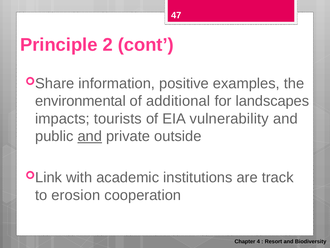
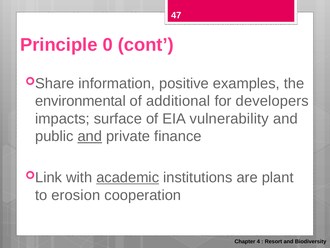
2: 2 -> 0
landscapes: landscapes -> developers
tourists: tourists -> surface
outside: outside -> finance
academic underline: none -> present
track: track -> plant
